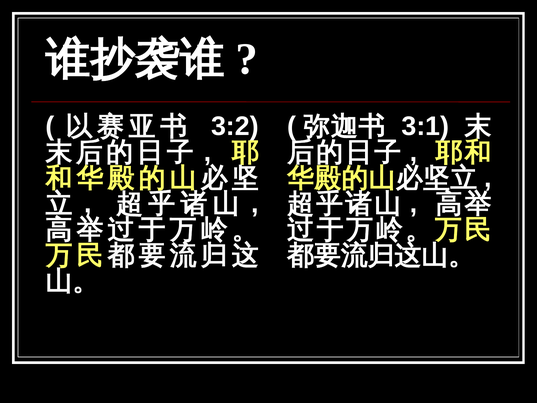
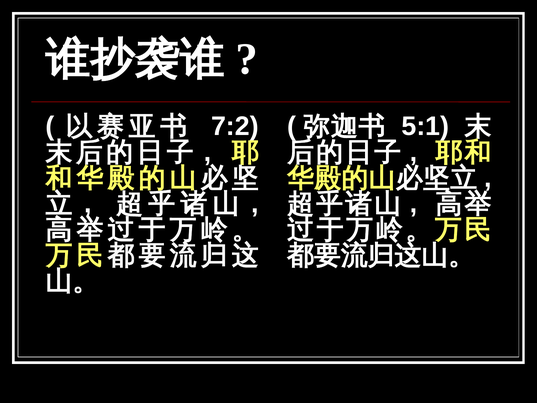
3:2: 3:2 -> 7:2
3:1: 3:1 -> 5:1
